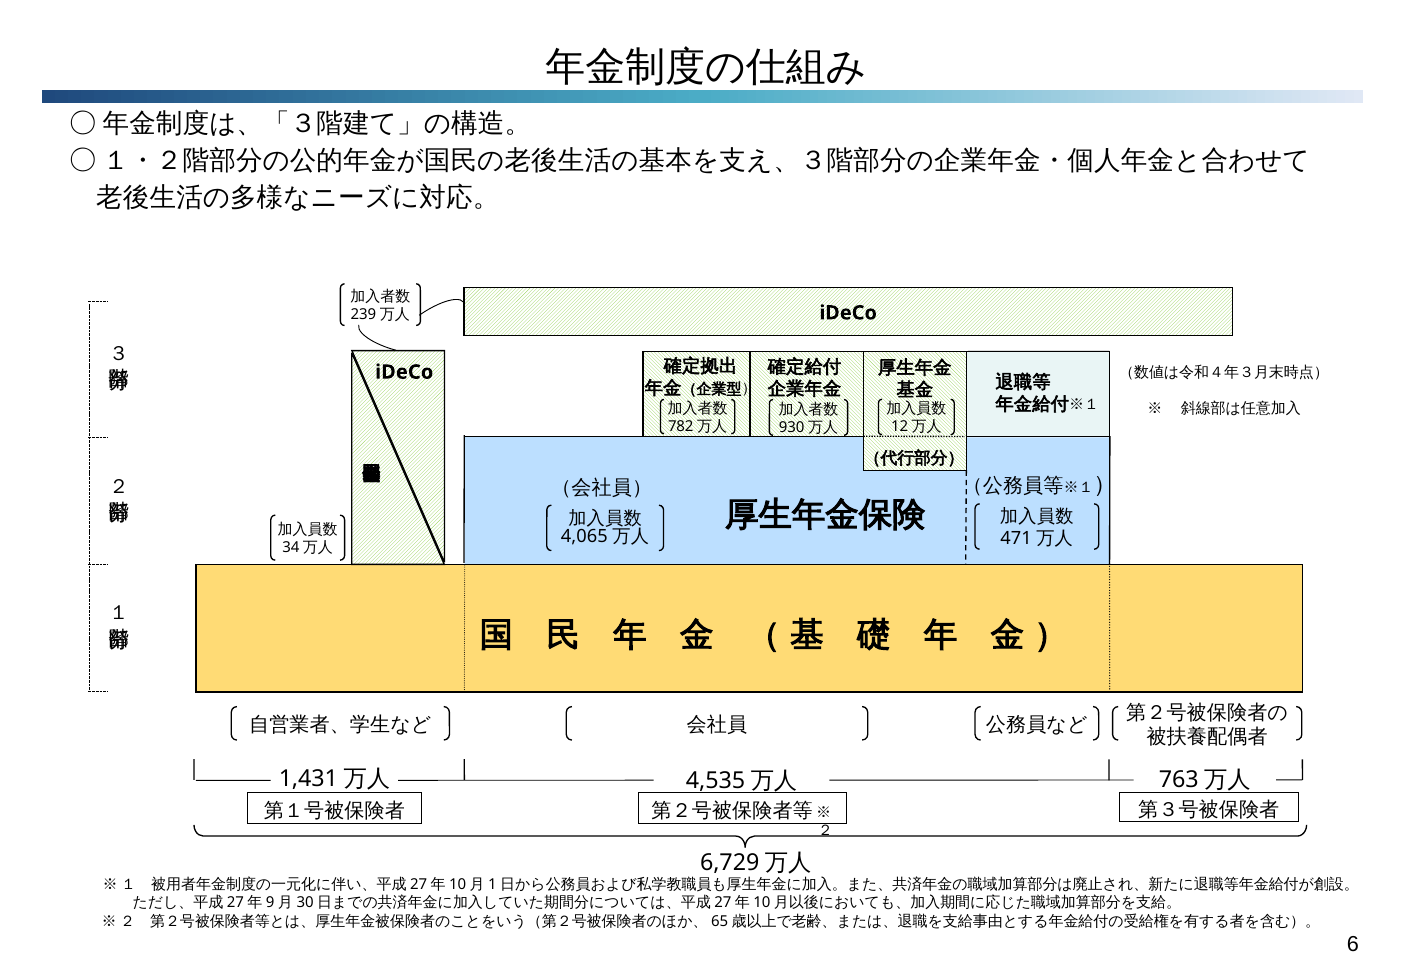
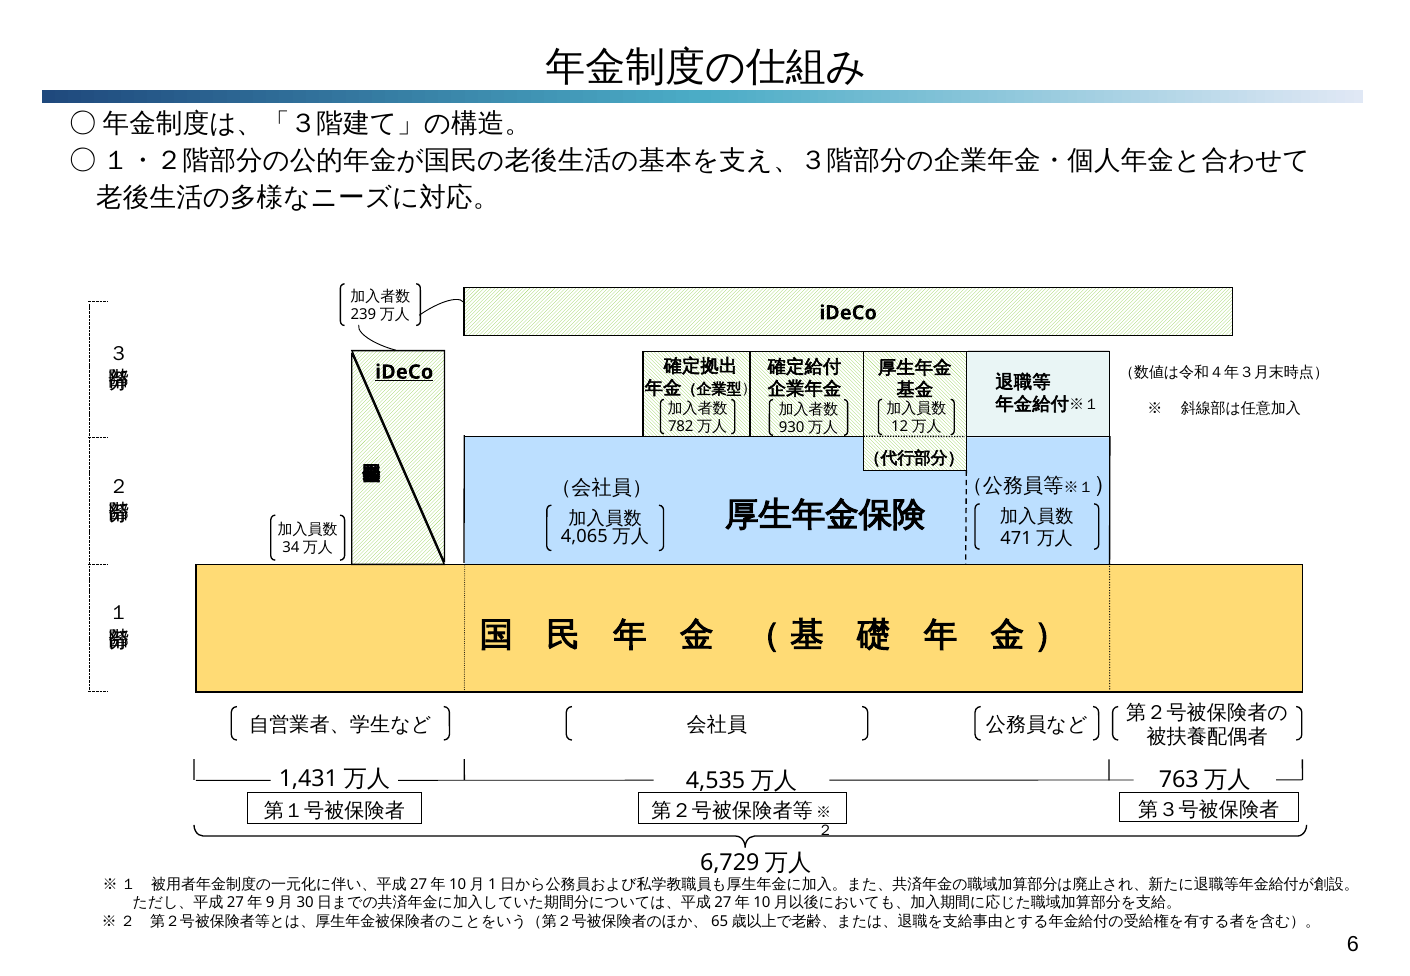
iDeCo at (404, 372) underline: none -> present
